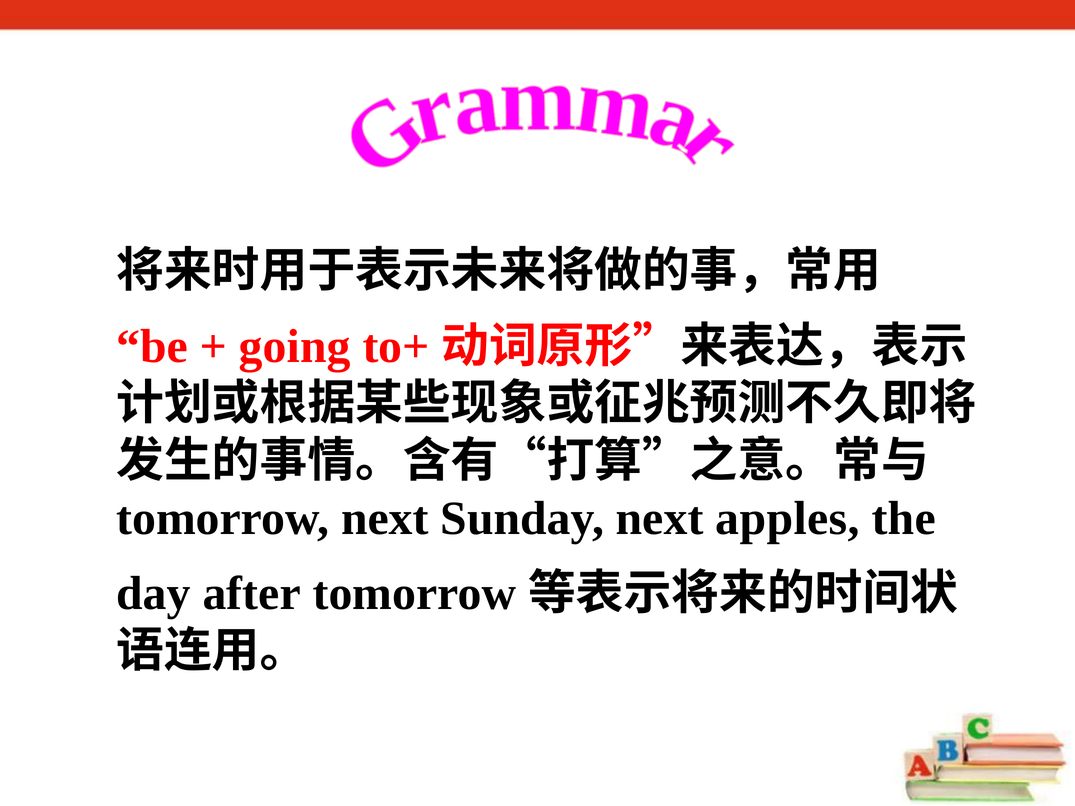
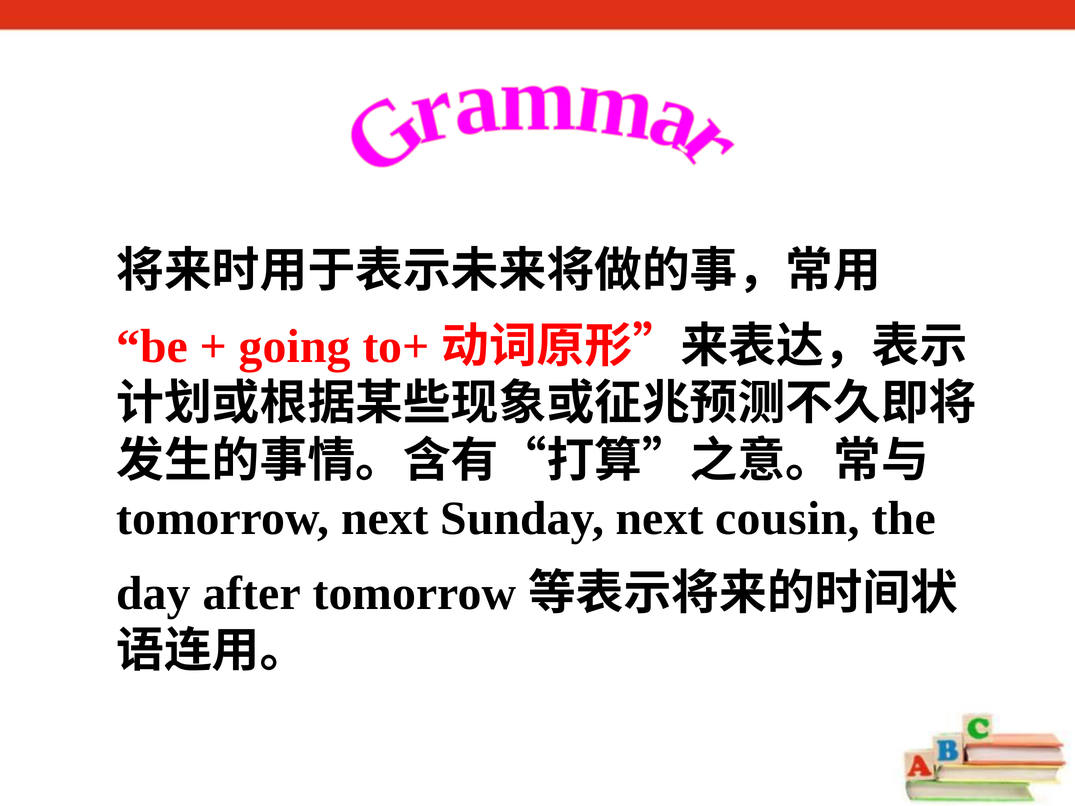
apples: apples -> cousin
